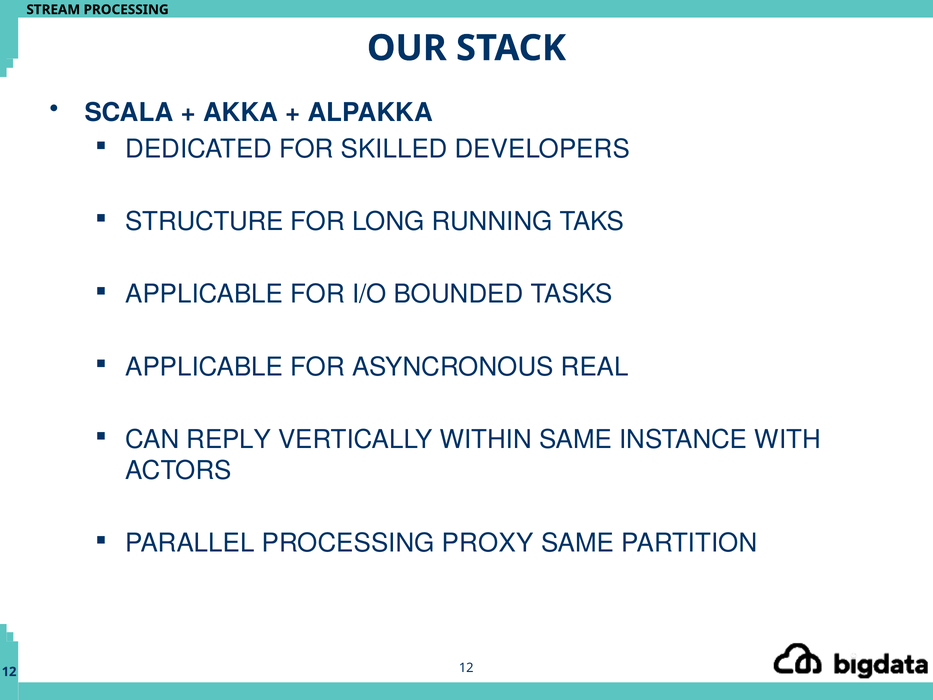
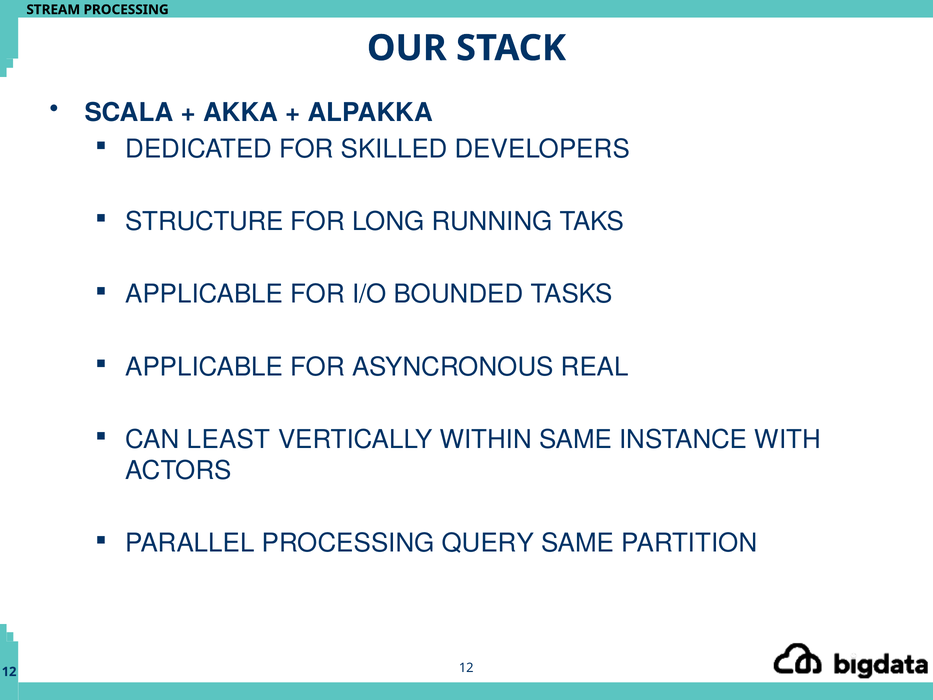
REPLY: REPLY -> LEAST
PROXY: PROXY -> QUERY
